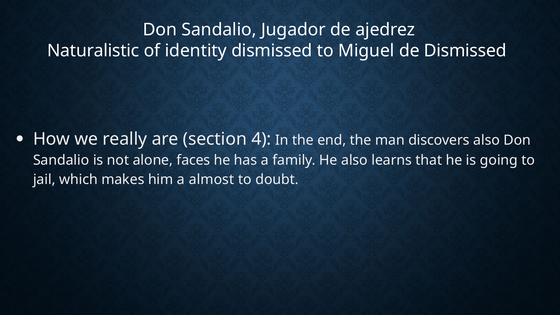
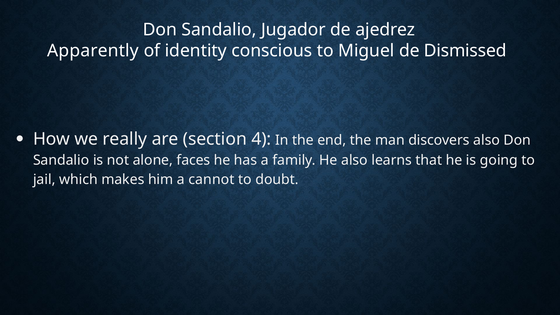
Naturalistic: Naturalistic -> Apparently
identity dismissed: dismissed -> conscious
almost: almost -> cannot
